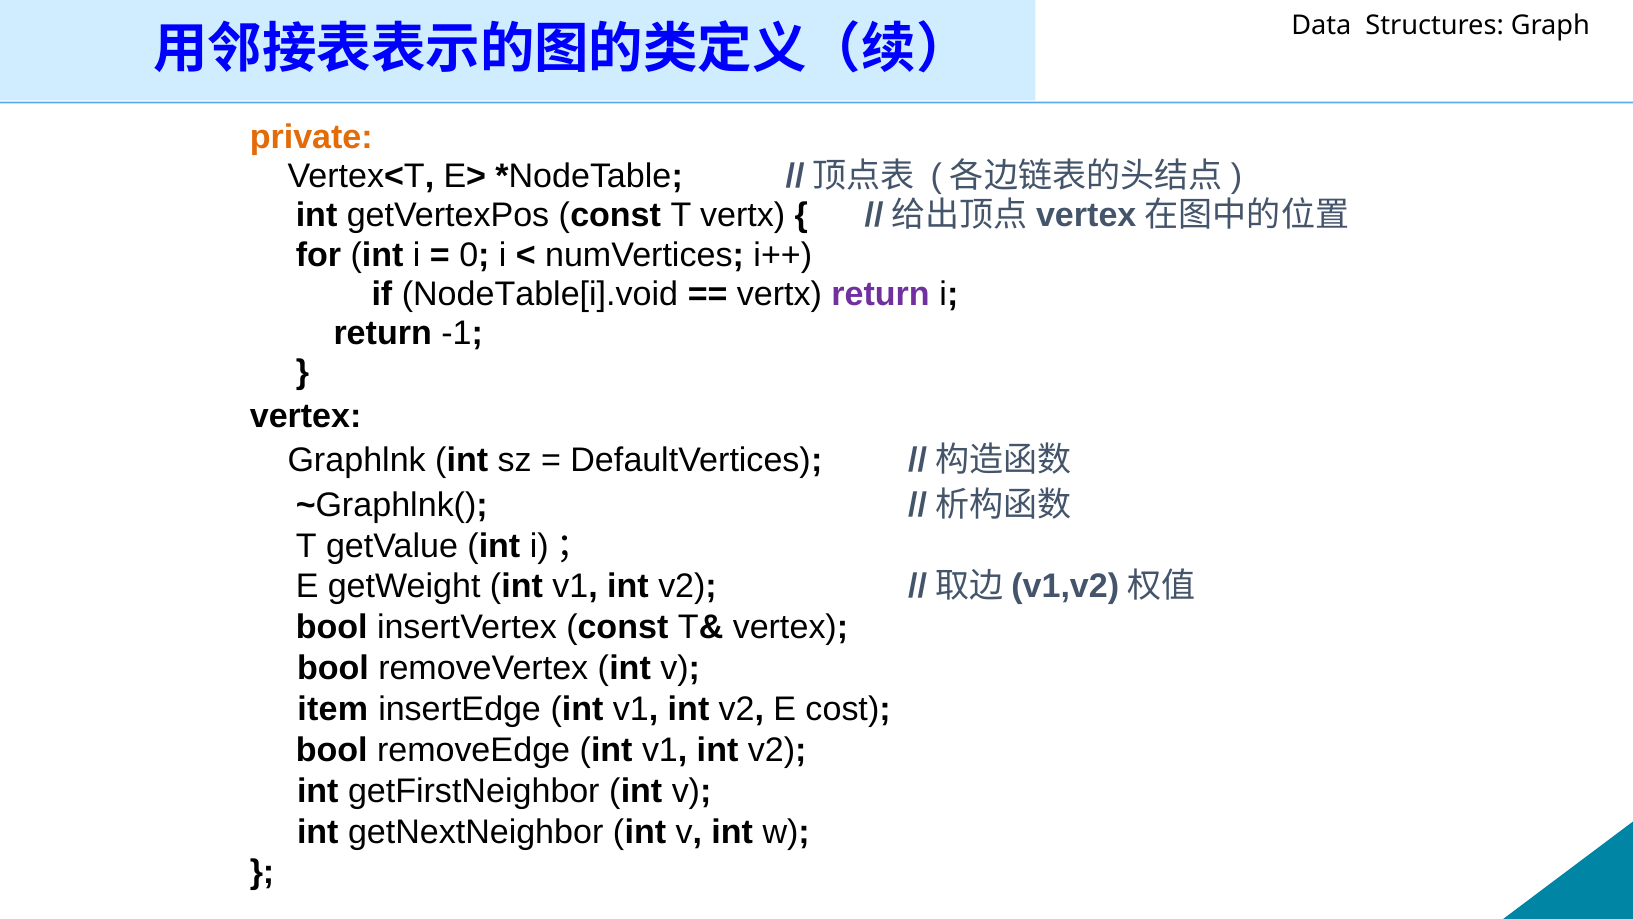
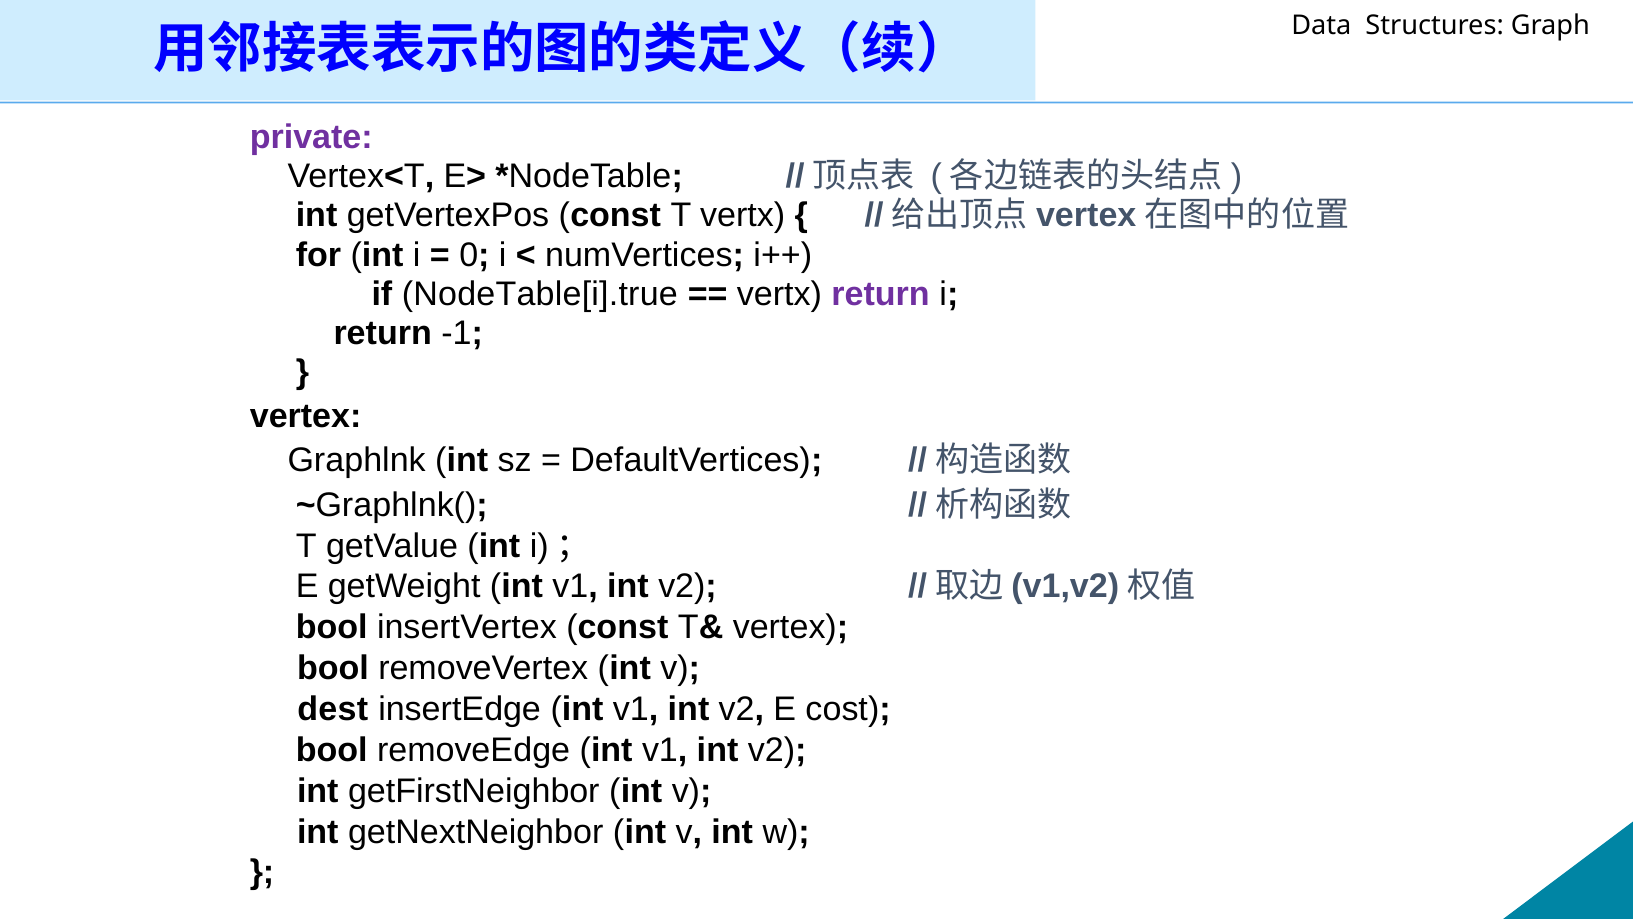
private colour: orange -> purple
NodeTable[i].void: NodeTable[i].void -> NodeTable[i].true
item: item -> dest
